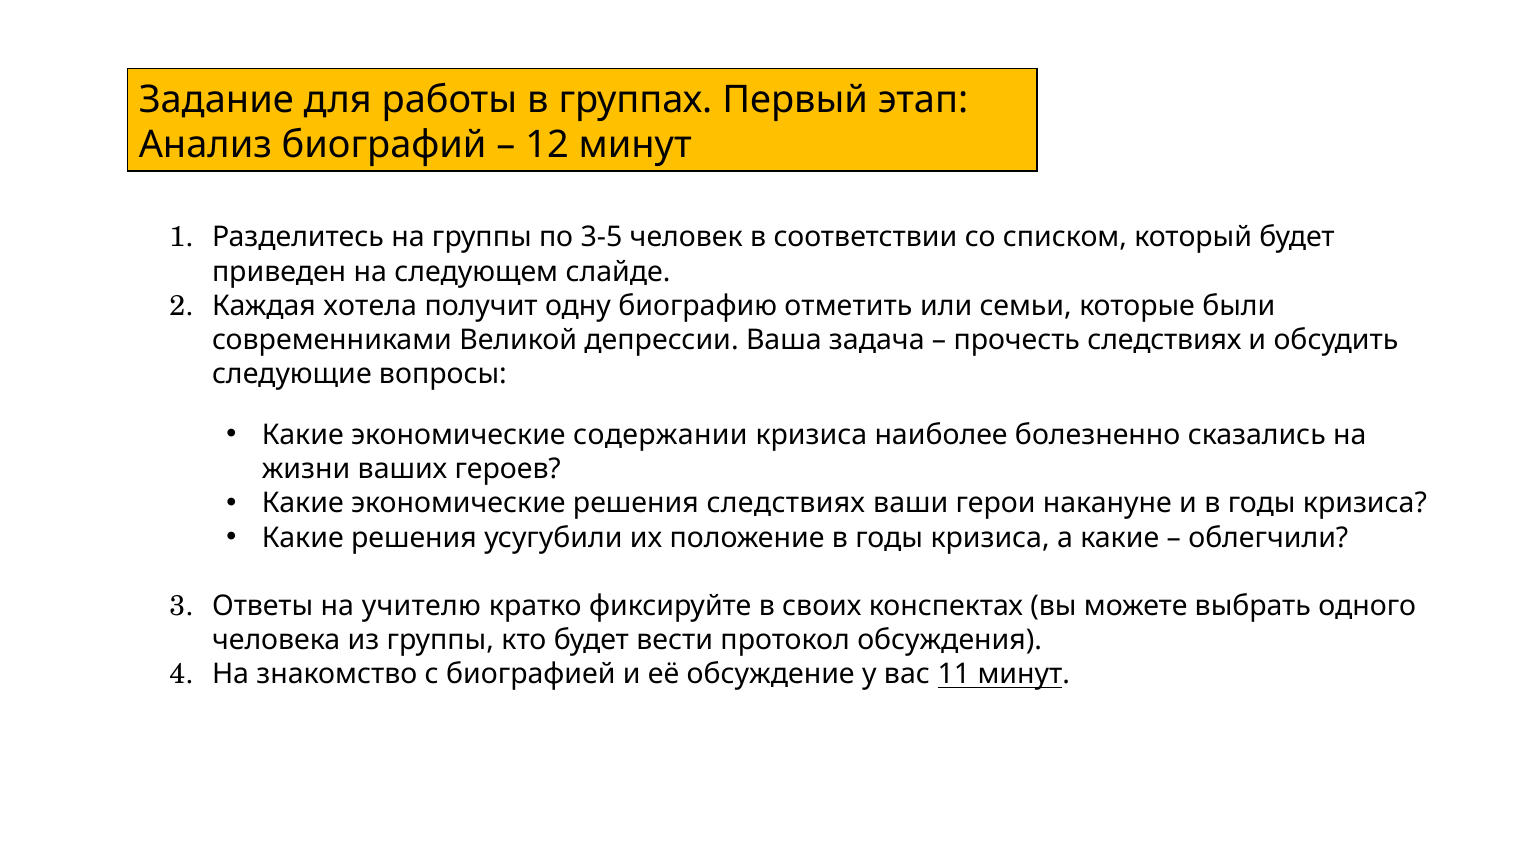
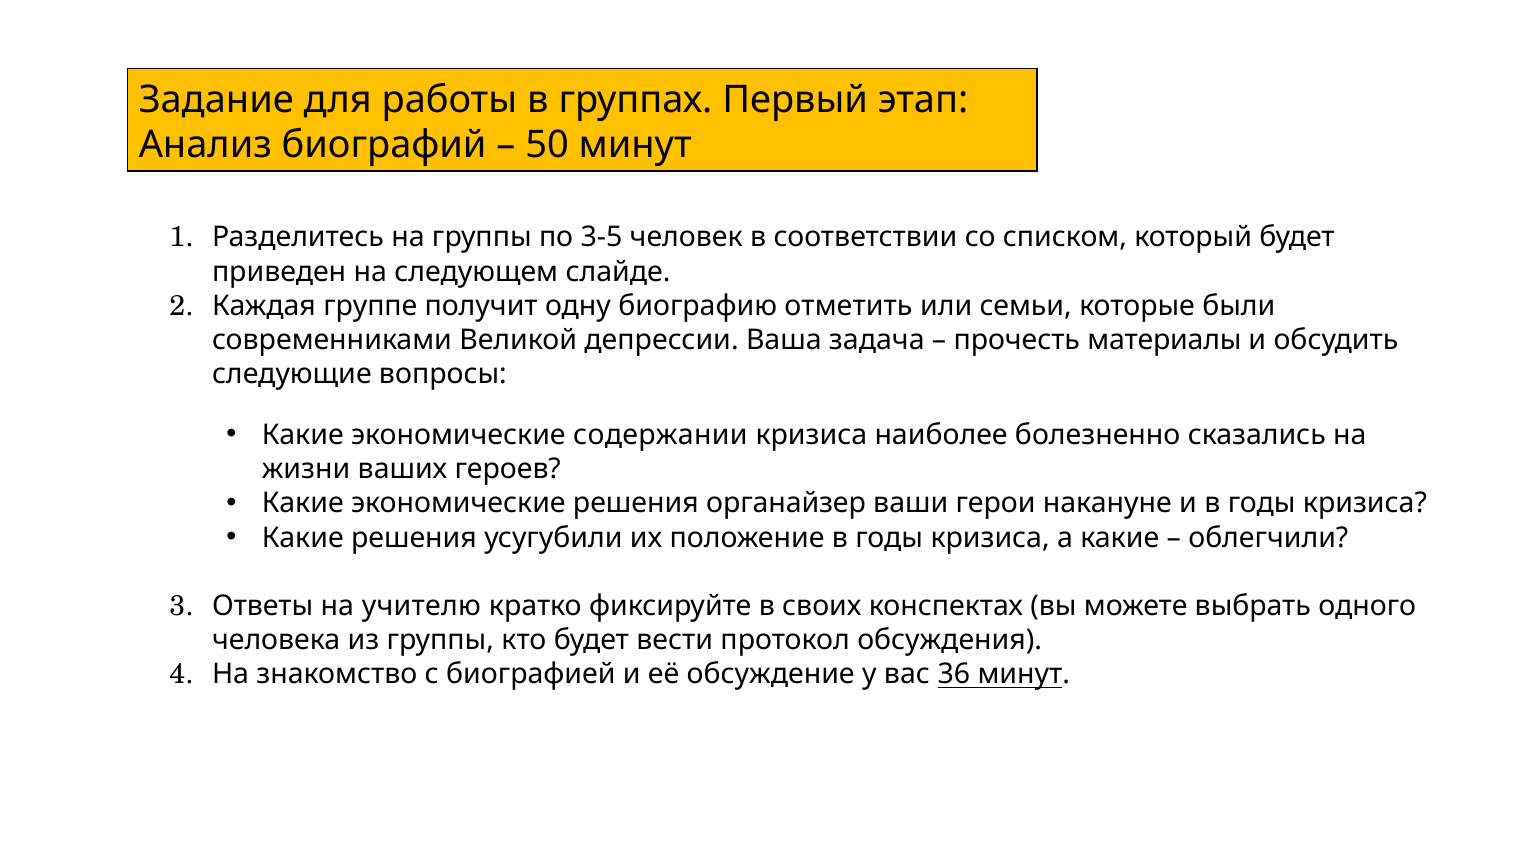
12: 12 -> 50
хотела: хотела -> группе
прочесть следствиях: следствиях -> материалы
решения следствиях: следствиях -> органайзер
11: 11 -> 36
